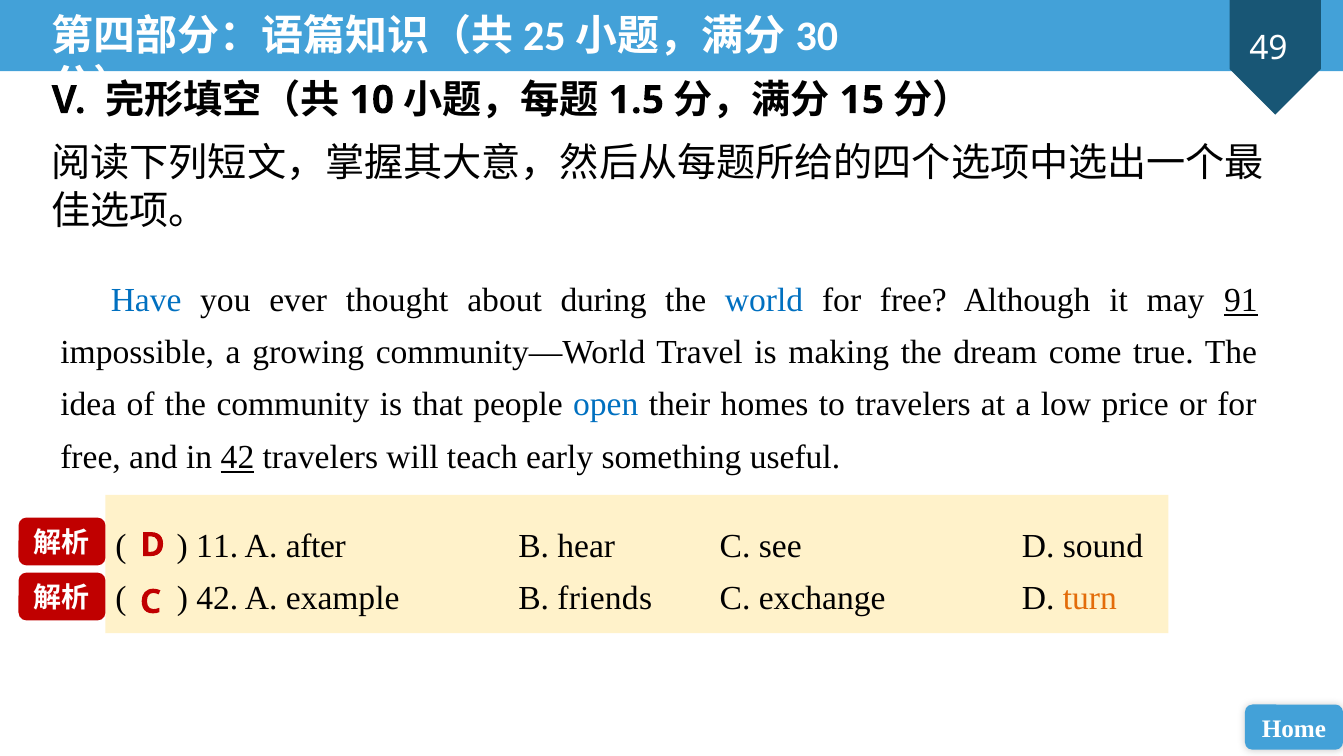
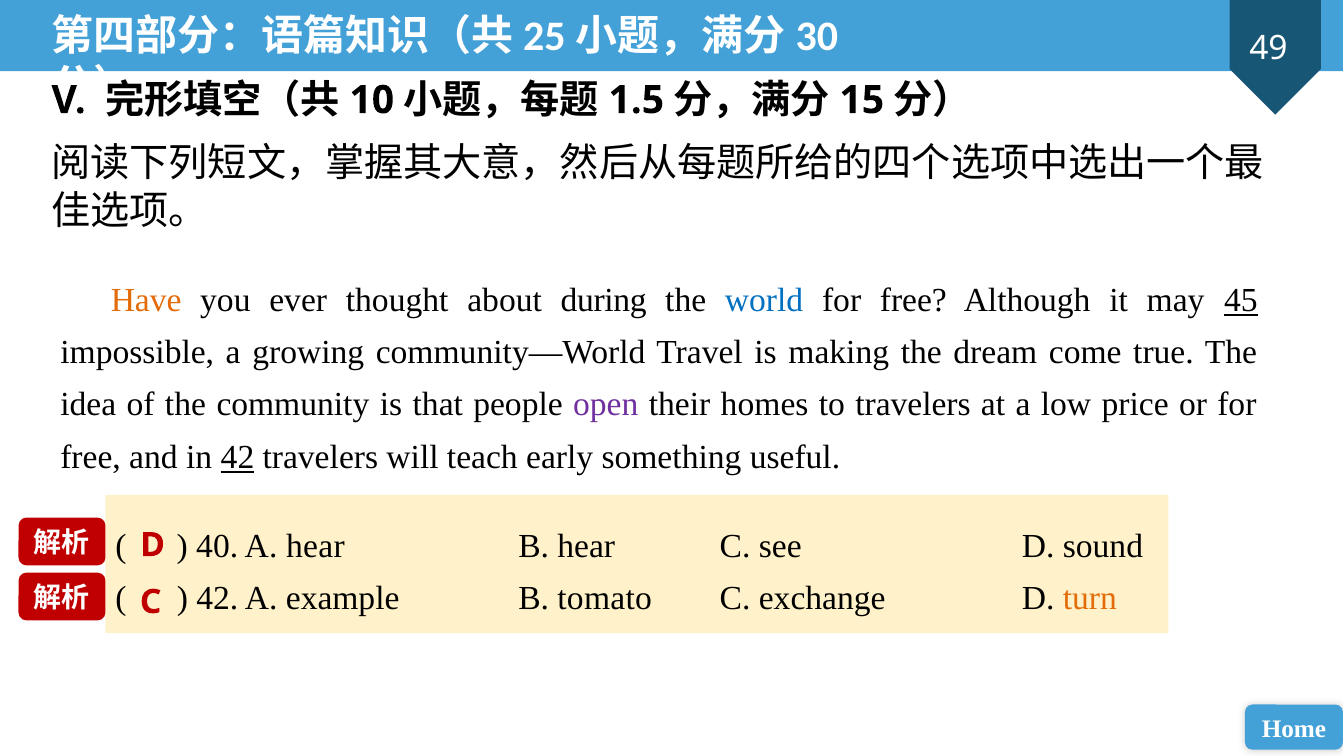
Have colour: blue -> orange
91: 91 -> 45
open colour: blue -> purple
11: 11 -> 40
A after: after -> hear
friends: friends -> tomato
